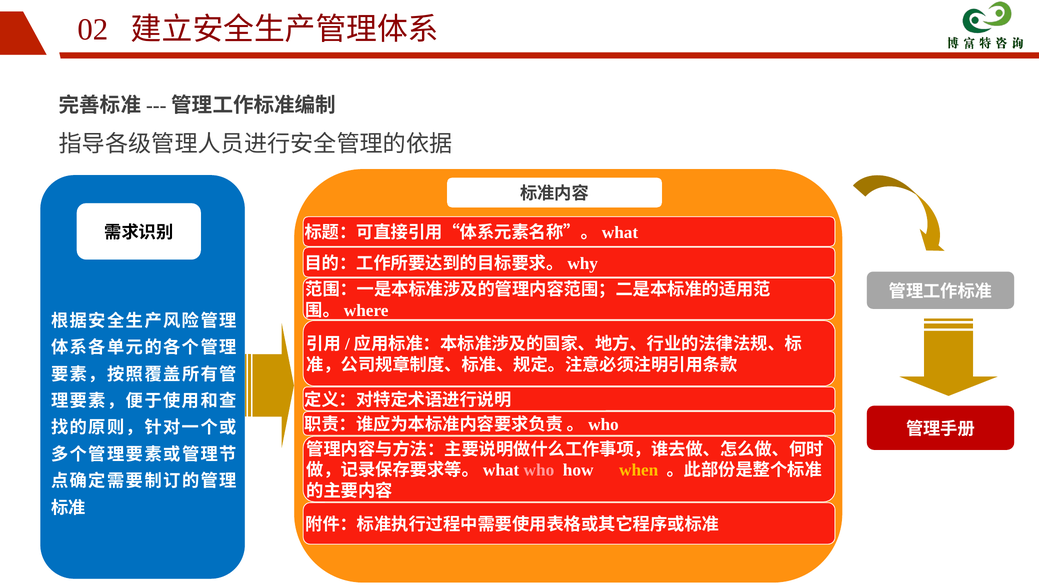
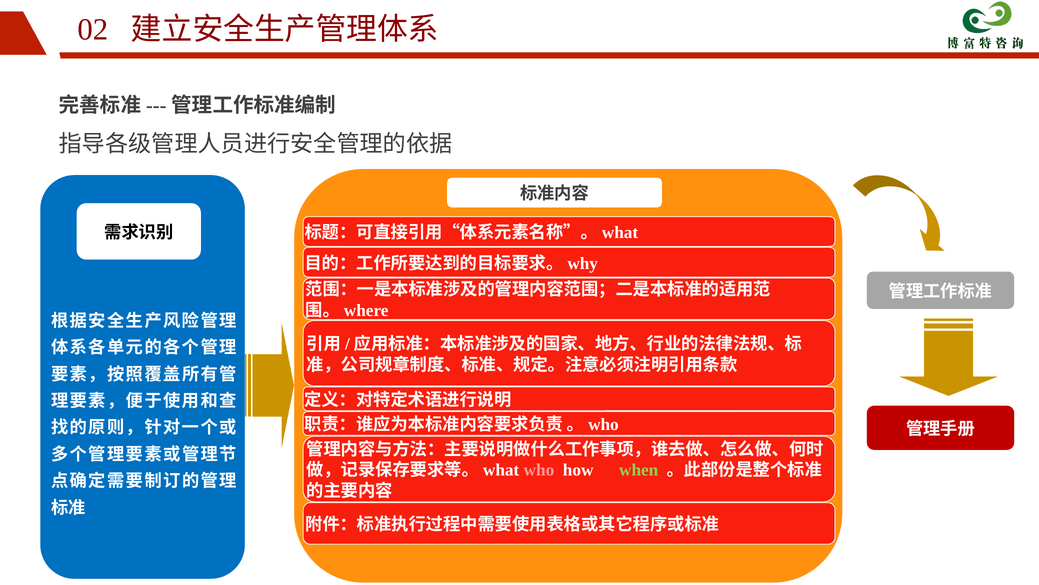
when colour: yellow -> light green
